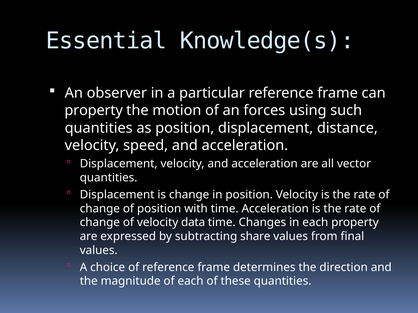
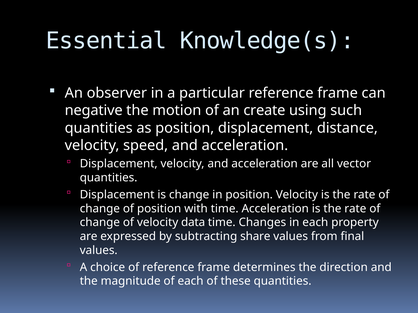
property at (94, 111): property -> negative
forces: forces -> create
